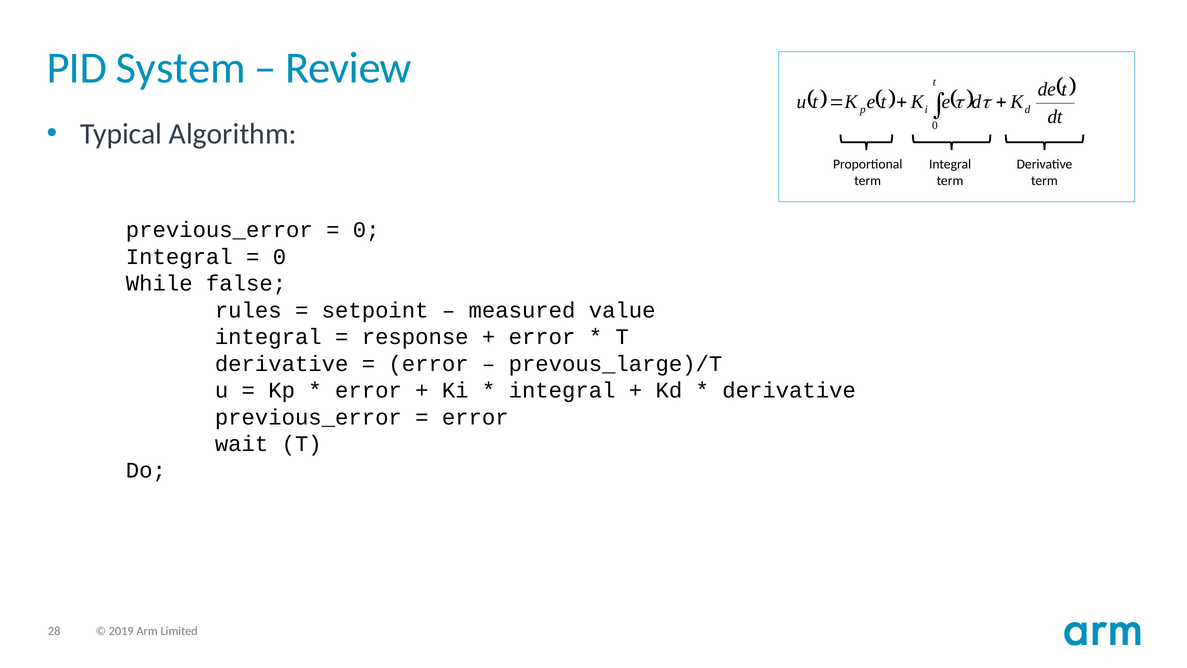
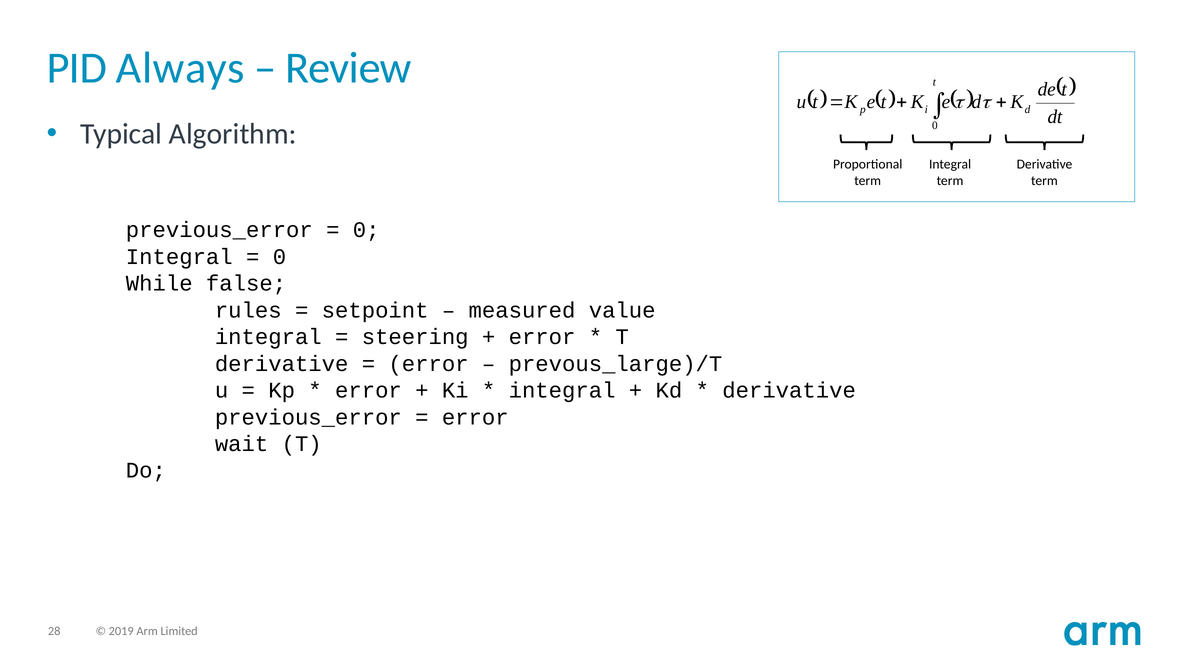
System: System -> Always
response: response -> steering
